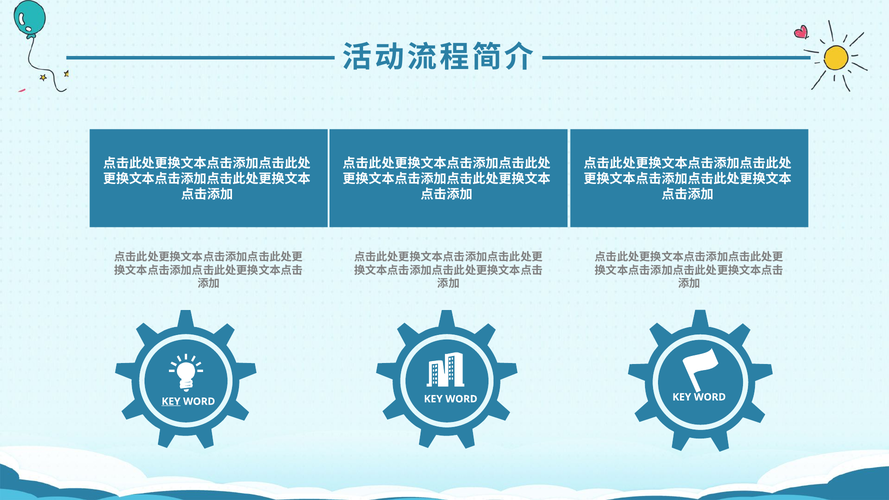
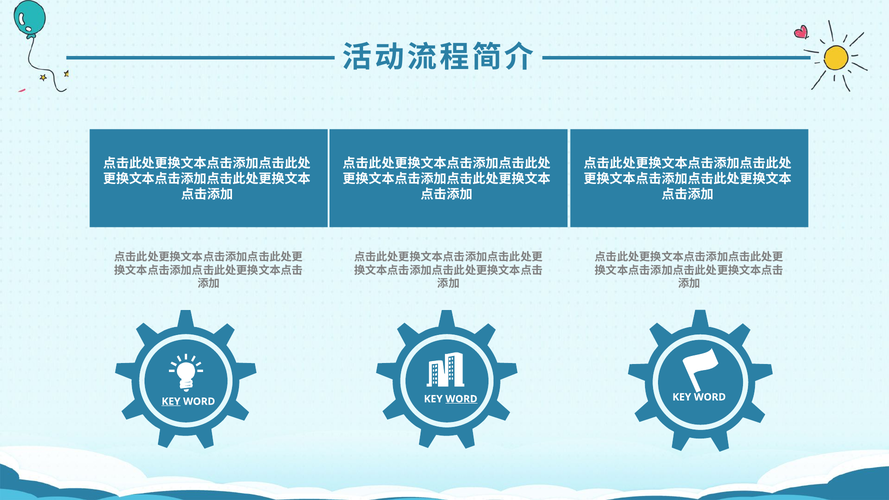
WORD at (461, 399) underline: none -> present
